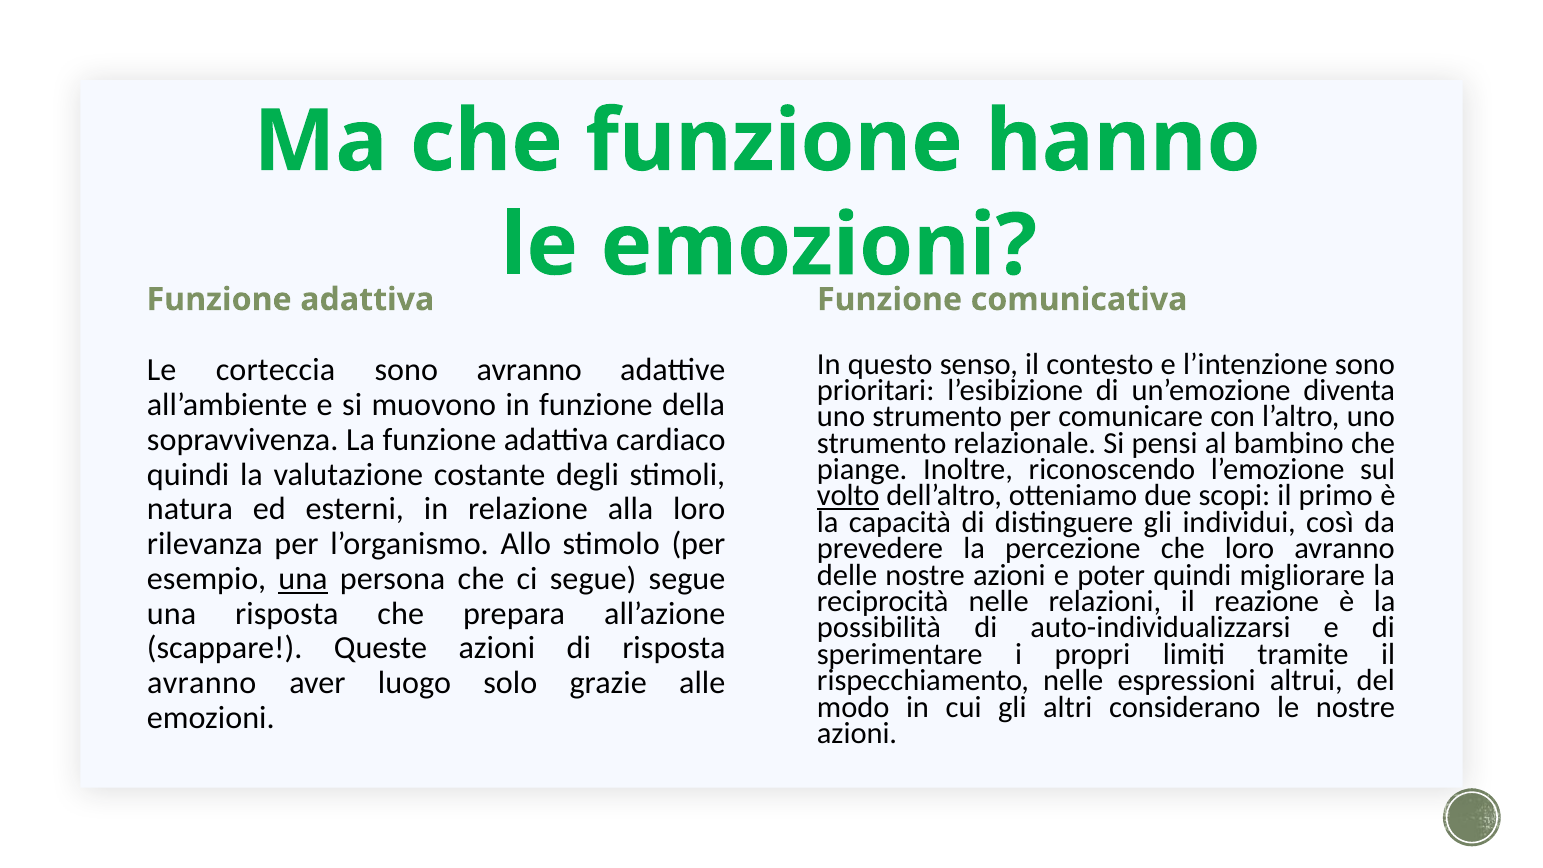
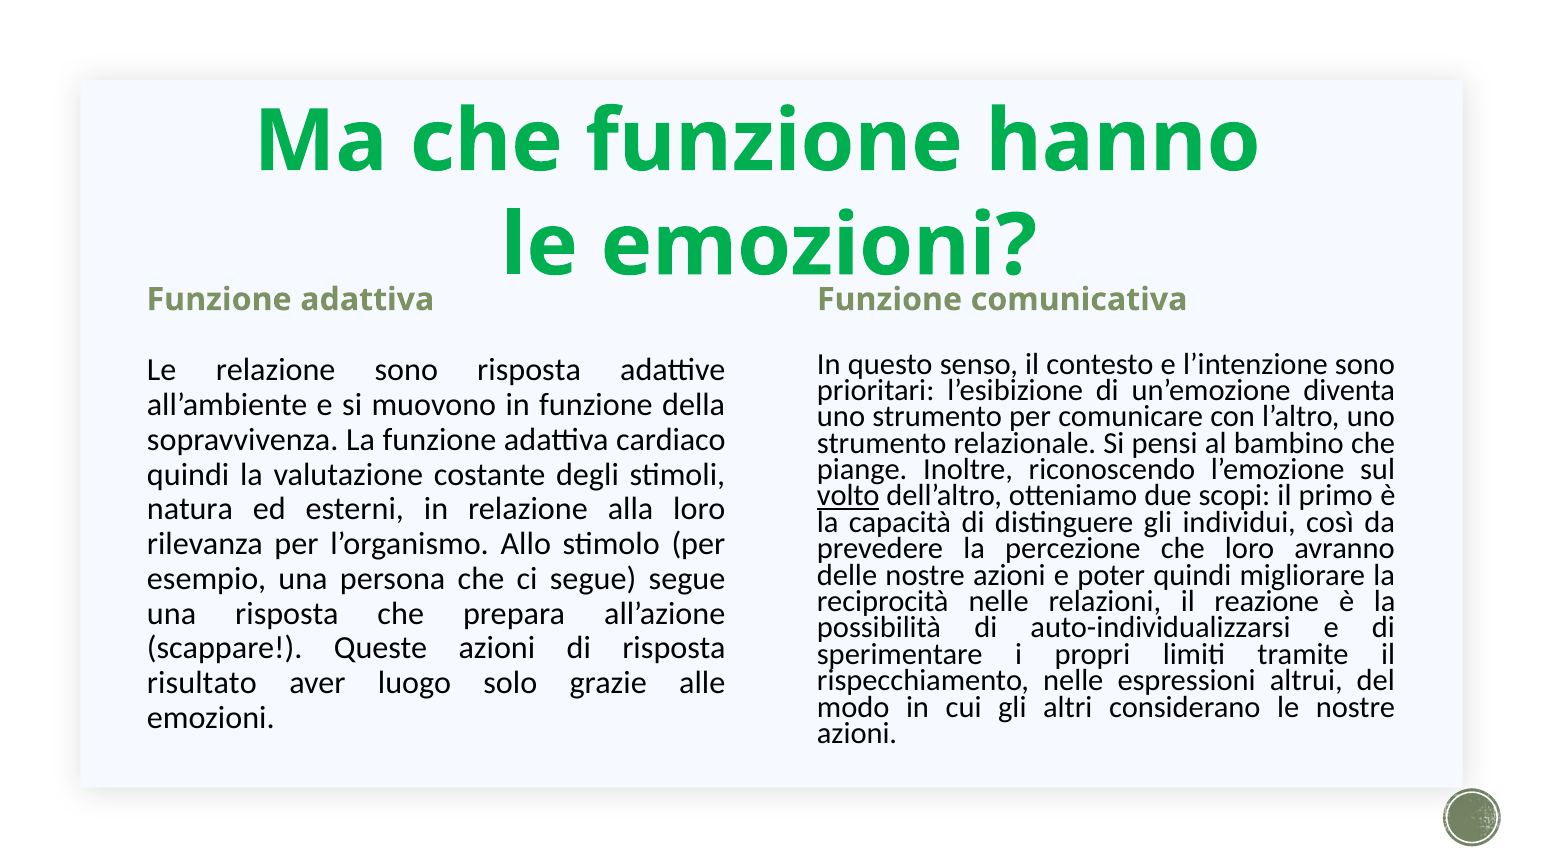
Le corteccia: corteccia -> relazione
sono avranno: avranno -> risposta
una at (303, 579) underline: present -> none
avranno at (202, 683): avranno -> risultato
